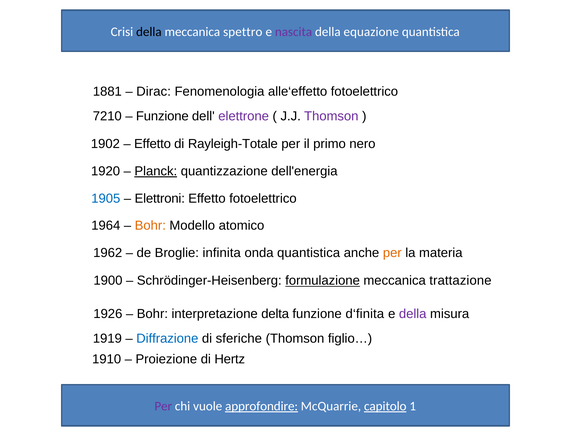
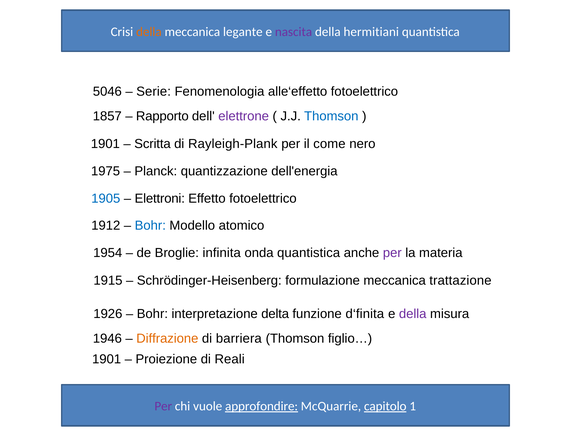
della at (149, 32) colour: black -> orange
spettro: spettro -> legante
equazione: equazione -> hermitiani
1881: 1881 -> 5046
Dirac: Dirac -> Serie
7210: 7210 -> 1857
Funzione at (162, 116): Funzione -> Rapporto
Thomson at (331, 116) colour: purple -> blue
1902 at (105, 144): 1902 -> 1901
Effetto at (153, 144): Effetto -> Scritta
Rayleigh-Totale: Rayleigh-Totale -> Rayleigh-Plank
primo: primo -> come
1920: 1920 -> 1975
Planck underline: present -> none
1964: 1964 -> 1912
Bohr at (150, 225) colour: orange -> blue
1962: 1962 -> 1954
per at (392, 252) colour: orange -> purple
1900: 1900 -> 1915
formulazione underline: present -> none
1919: 1919 -> 1946
Diffrazione colour: blue -> orange
sferiche: sferiche -> barriera
1910 at (107, 359): 1910 -> 1901
Hertz: Hertz -> Reali
